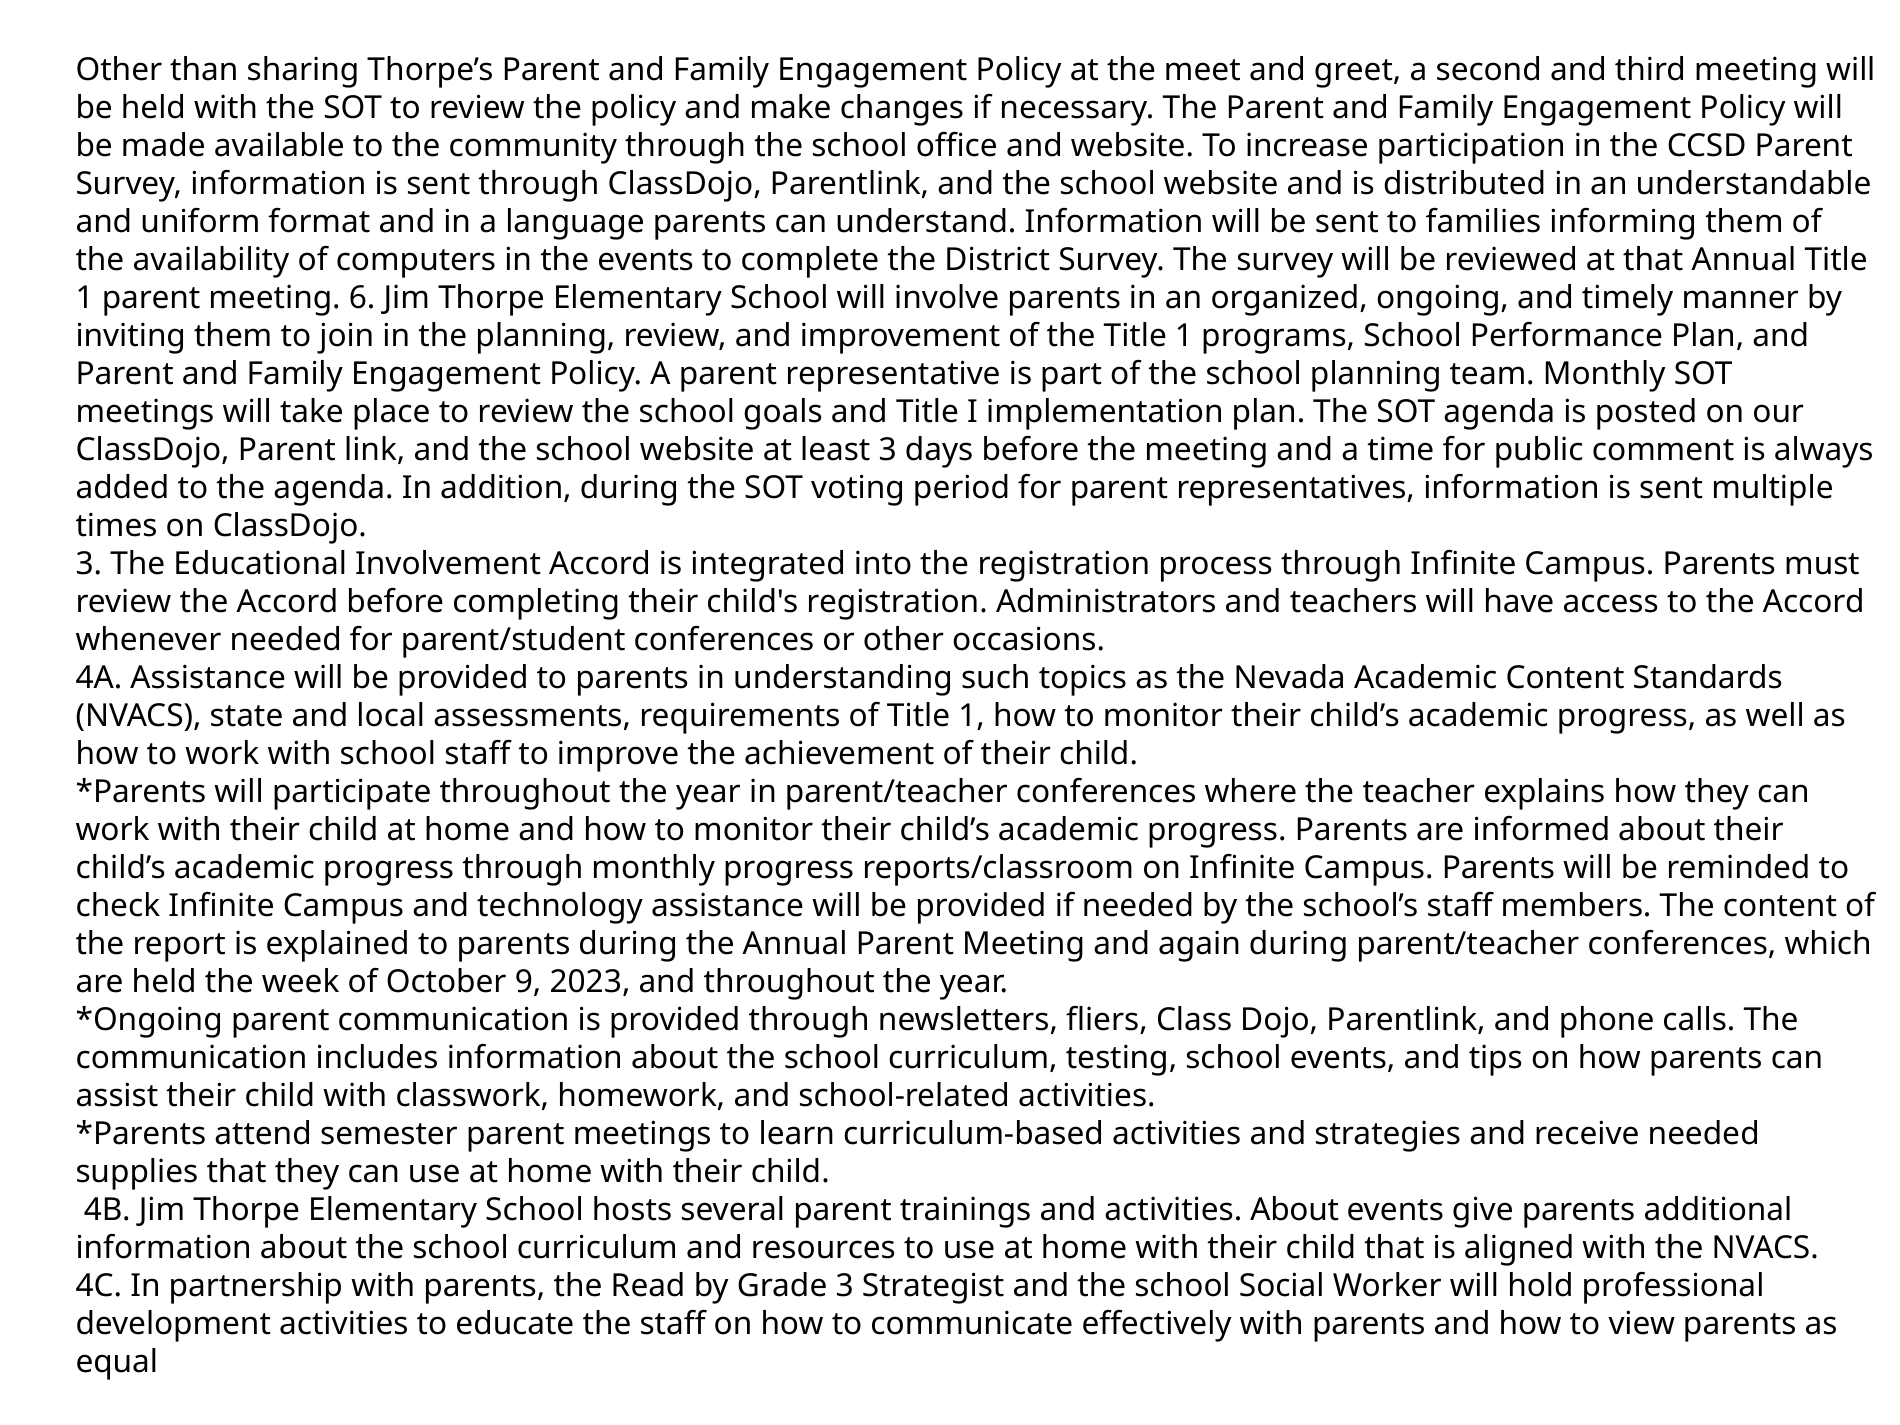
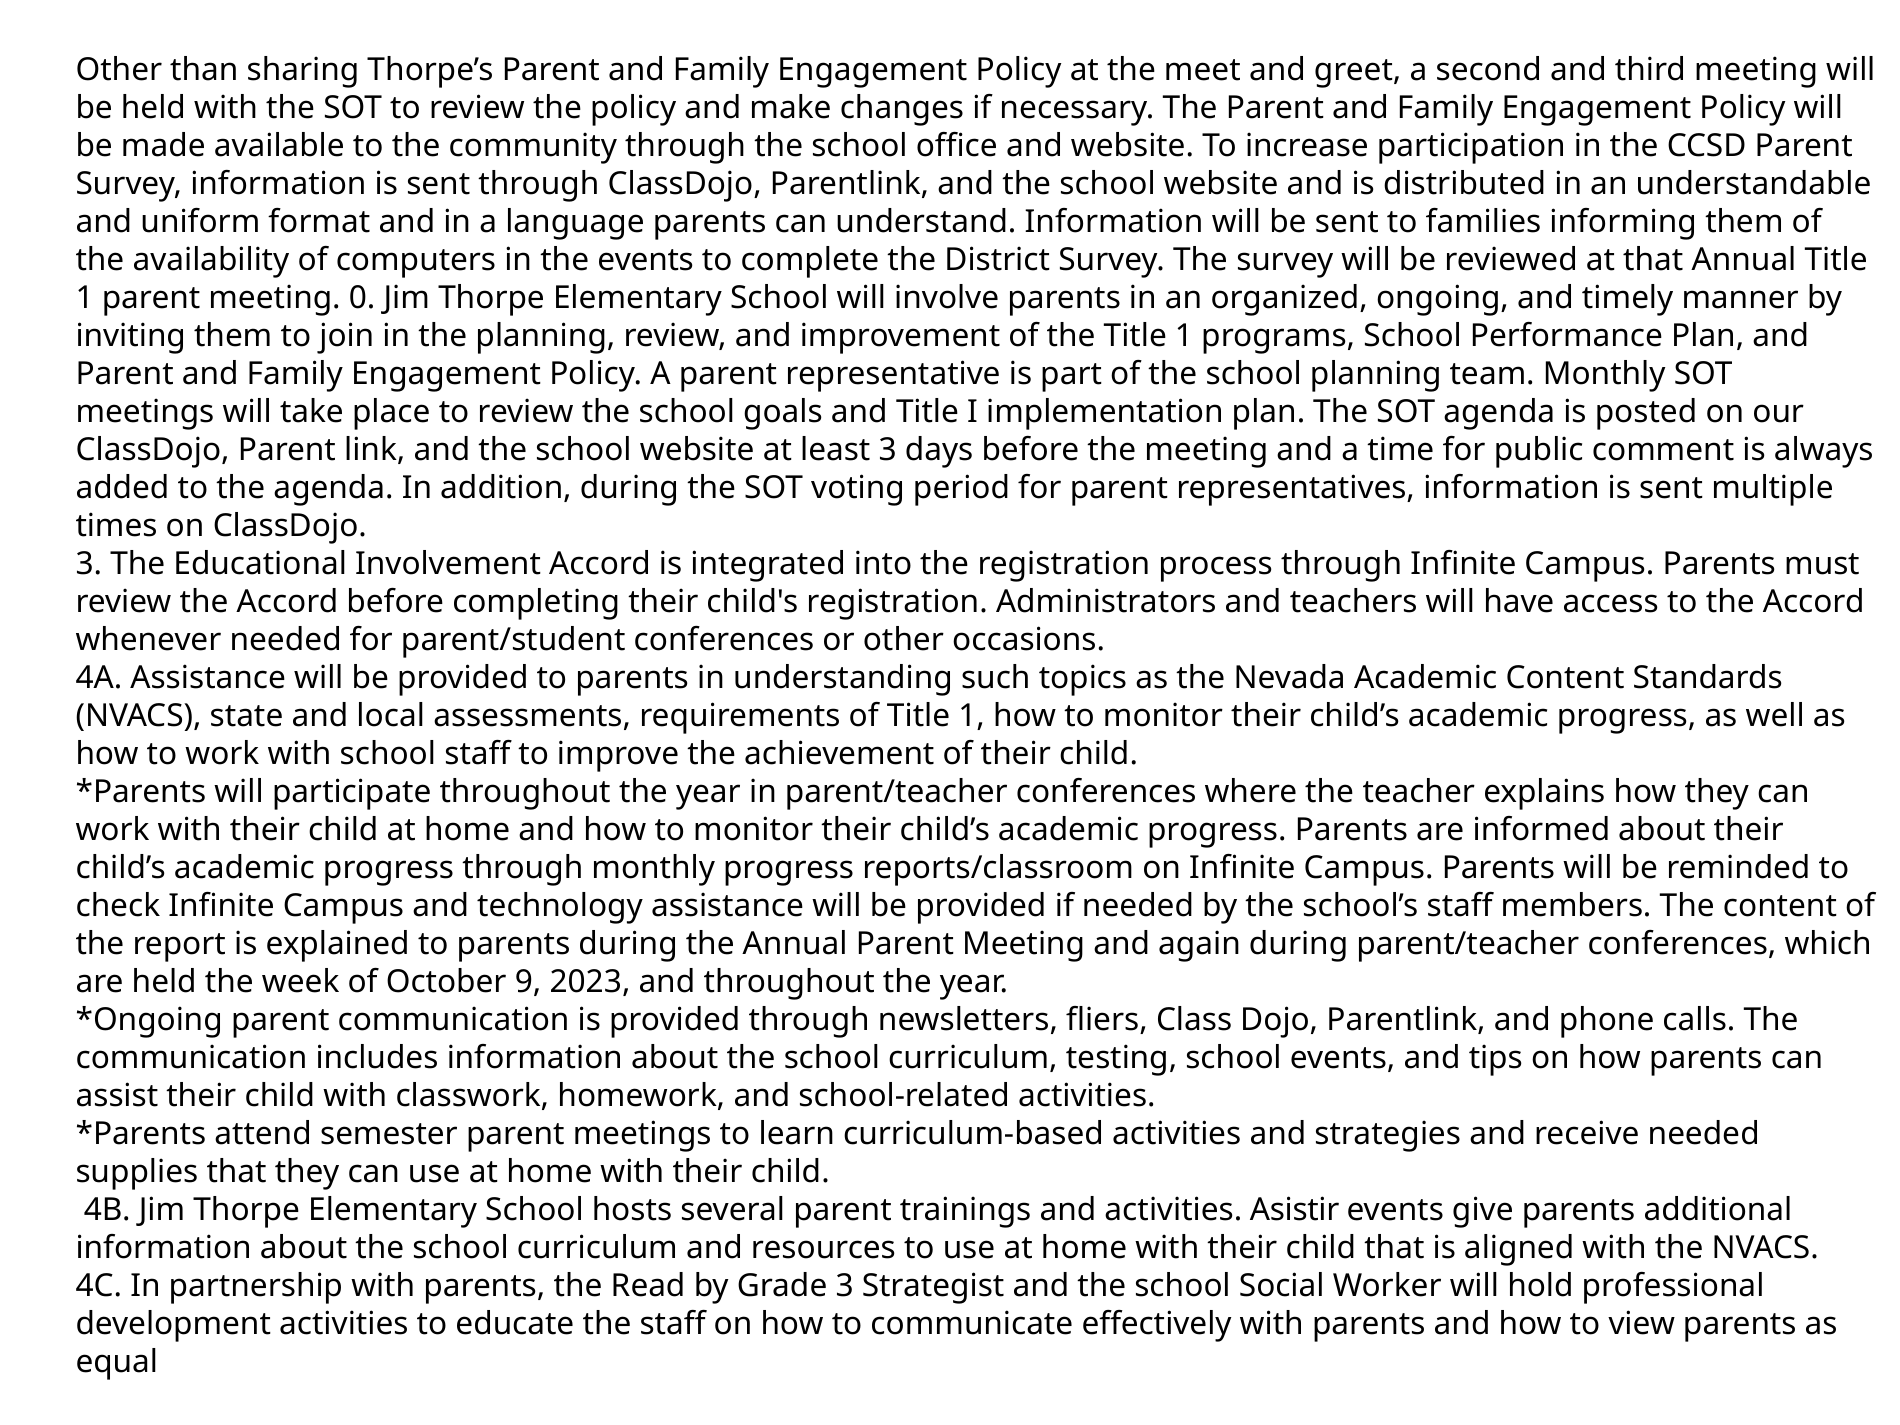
6: 6 -> 0
activities About: About -> Asistir
